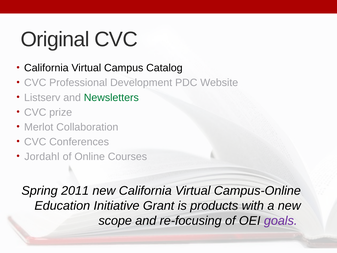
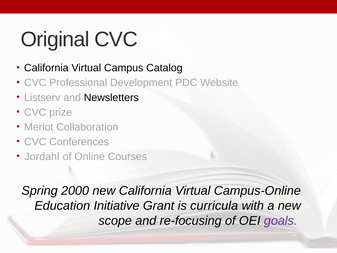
Newsletters colour: green -> black
2011: 2011 -> 2000
products: products -> curricula
